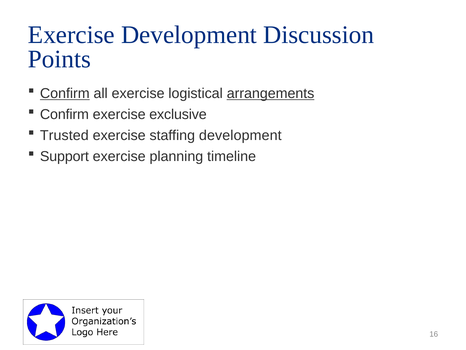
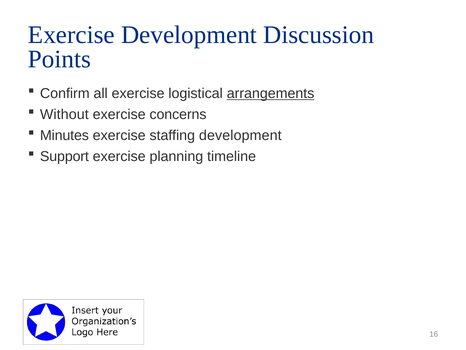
Confirm at (65, 93) underline: present -> none
Confirm at (64, 114): Confirm -> Without
exclusive: exclusive -> concerns
Trusted: Trusted -> Minutes
